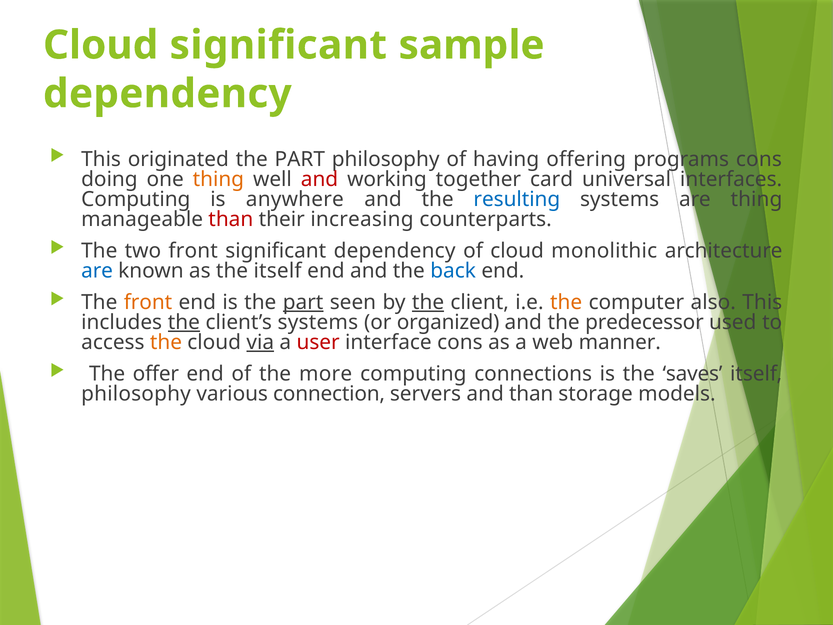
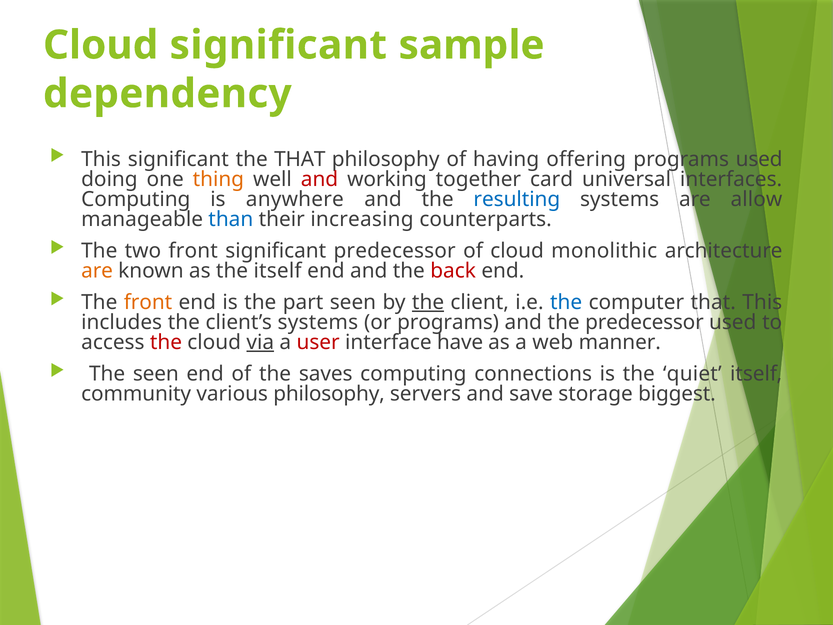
This originated: originated -> significant
PART at (300, 159): PART -> THAT
programs cons: cons -> used
are thing: thing -> allow
than at (231, 219) colour: red -> blue
significant dependency: dependency -> predecessor
are at (97, 271) colour: blue -> orange
back colour: blue -> red
part at (303, 302) underline: present -> none
the at (566, 302) colour: orange -> blue
computer also: also -> that
the at (184, 322) underline: present -> none
or organized: organized -> programs
the at (166, 342) colour: orange -> red
interface cons: cons -> have
The offer: offer -> seen
more: more -> saves
saves: saves -> quiet
philosophy at (136, 394): philosophy -> community
various connection: connection -> philosophy
and than: than -> save
models: models -> biggest
